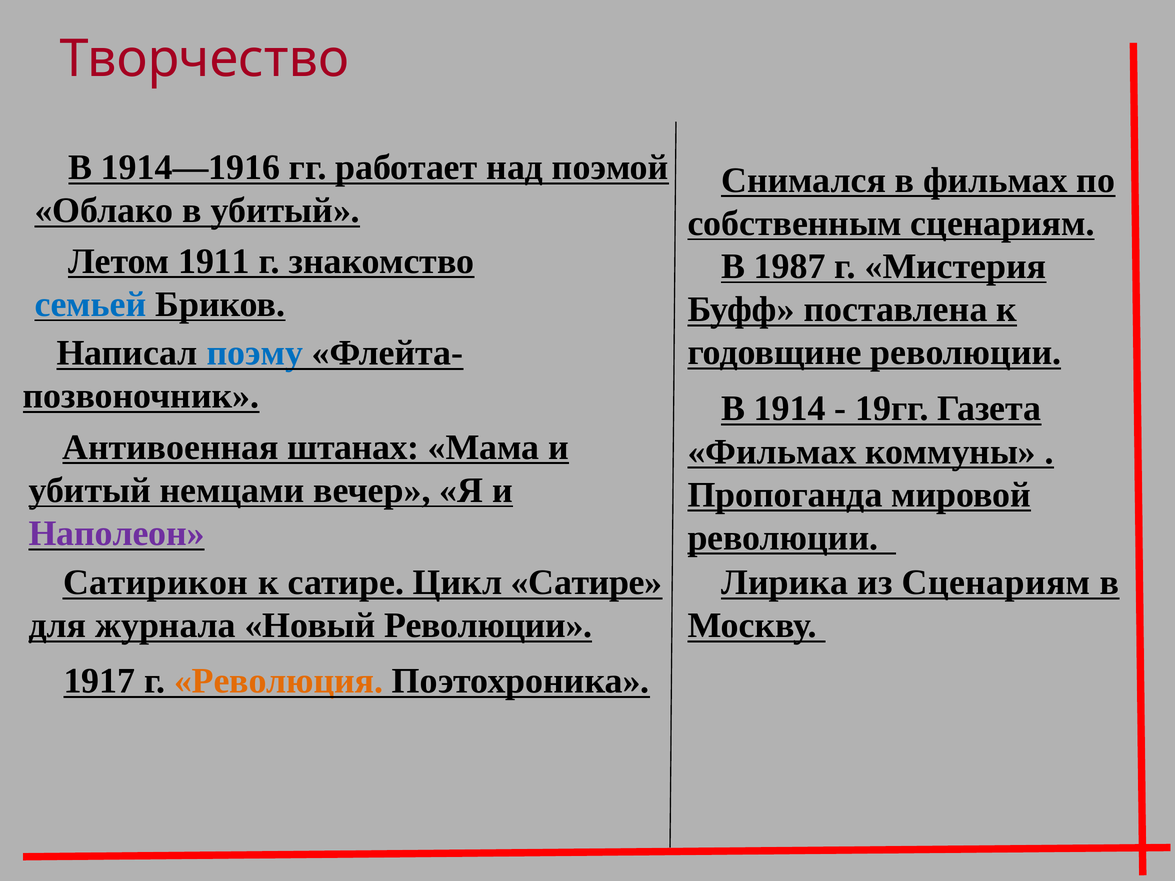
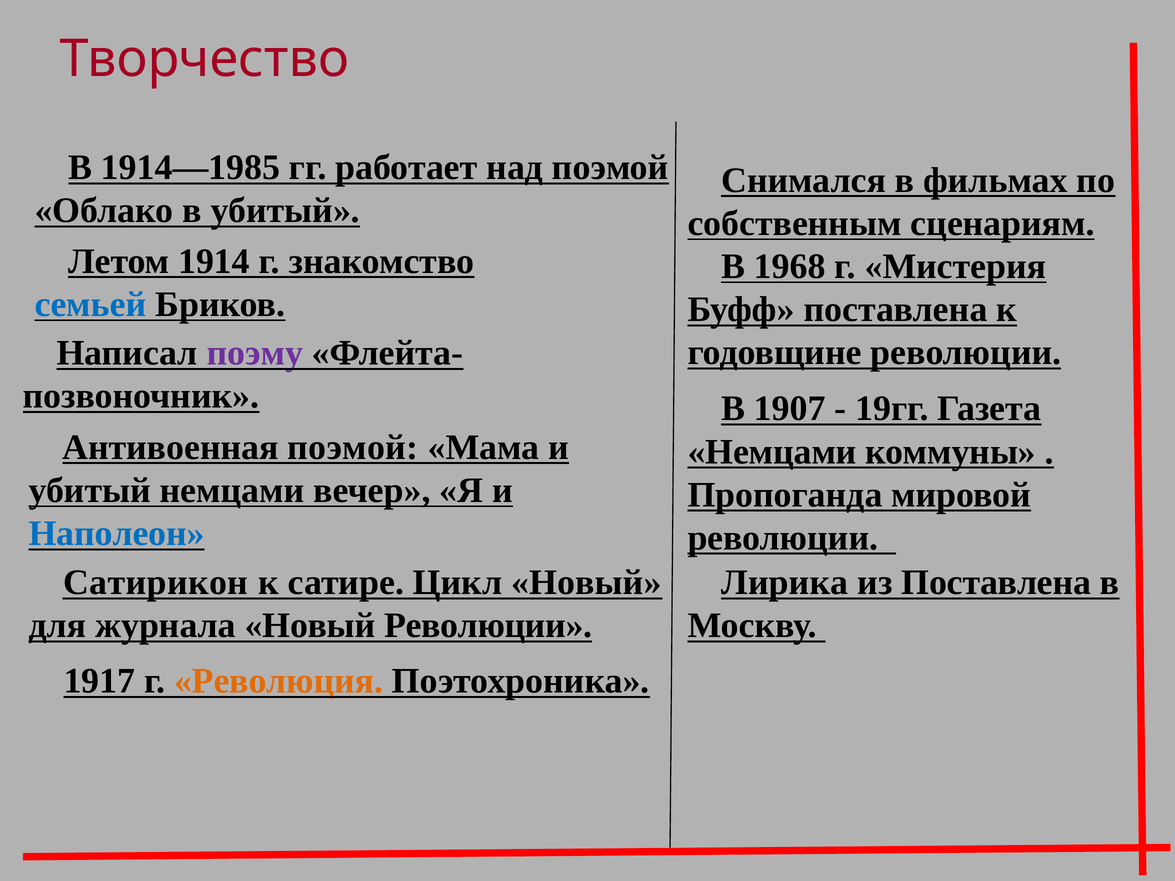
1914—1916: 1914—1916 -> 1914—1985
1911: 1911 -> 1914
1987: 1987 -> 1968
поэму colour: blue -> purple
1914: 1914 -> 1907
Антивоенная штанах: штанах -> поэмой
Фильмах at (772, 452): Фильмах -> Немцами
Наполеон colour: purple -> blue
Цикл Сатире: Сатире -> Новый
из Сценариям: Сценариям -> Поставлена
